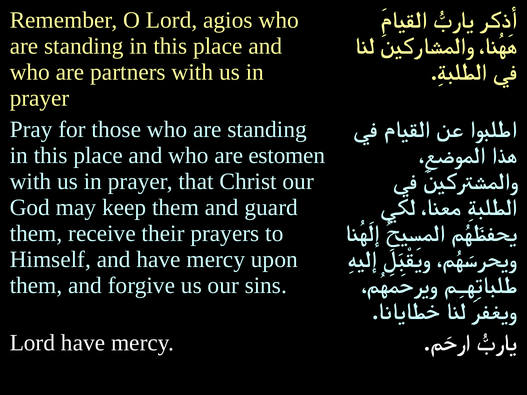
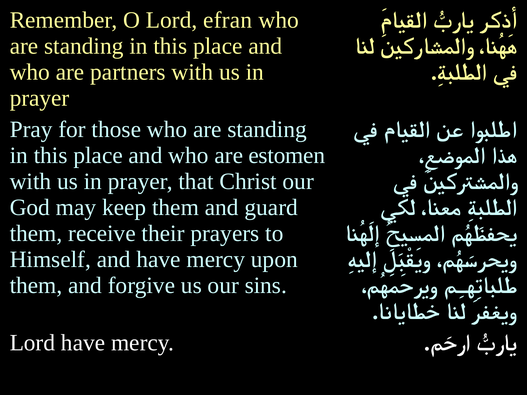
agios: agios -> efran
